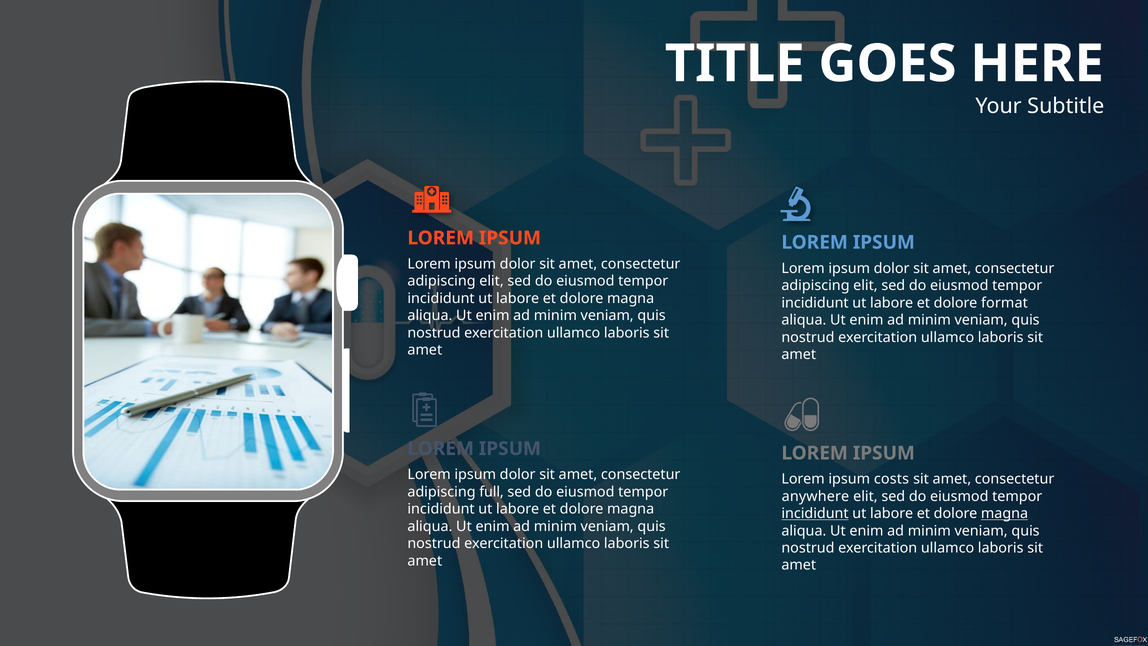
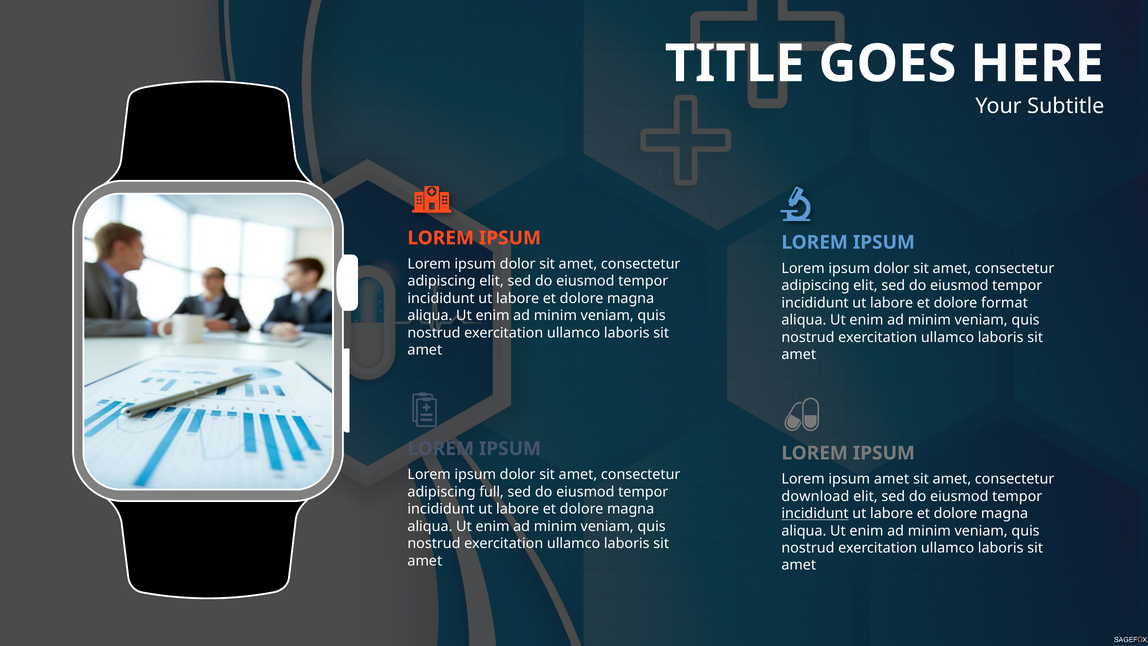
ipsum costs: costs -> amet
anywhere: anywhere -> download
magna at (1005, 513) underline: present -> none
